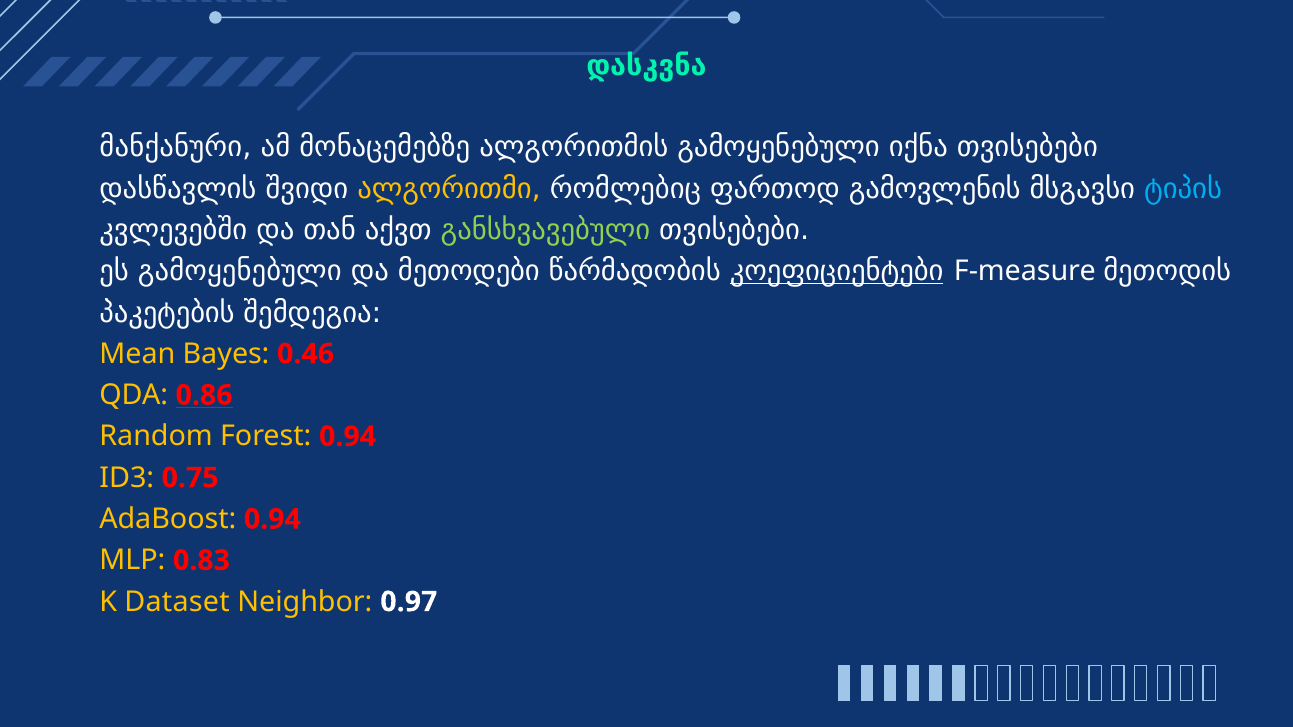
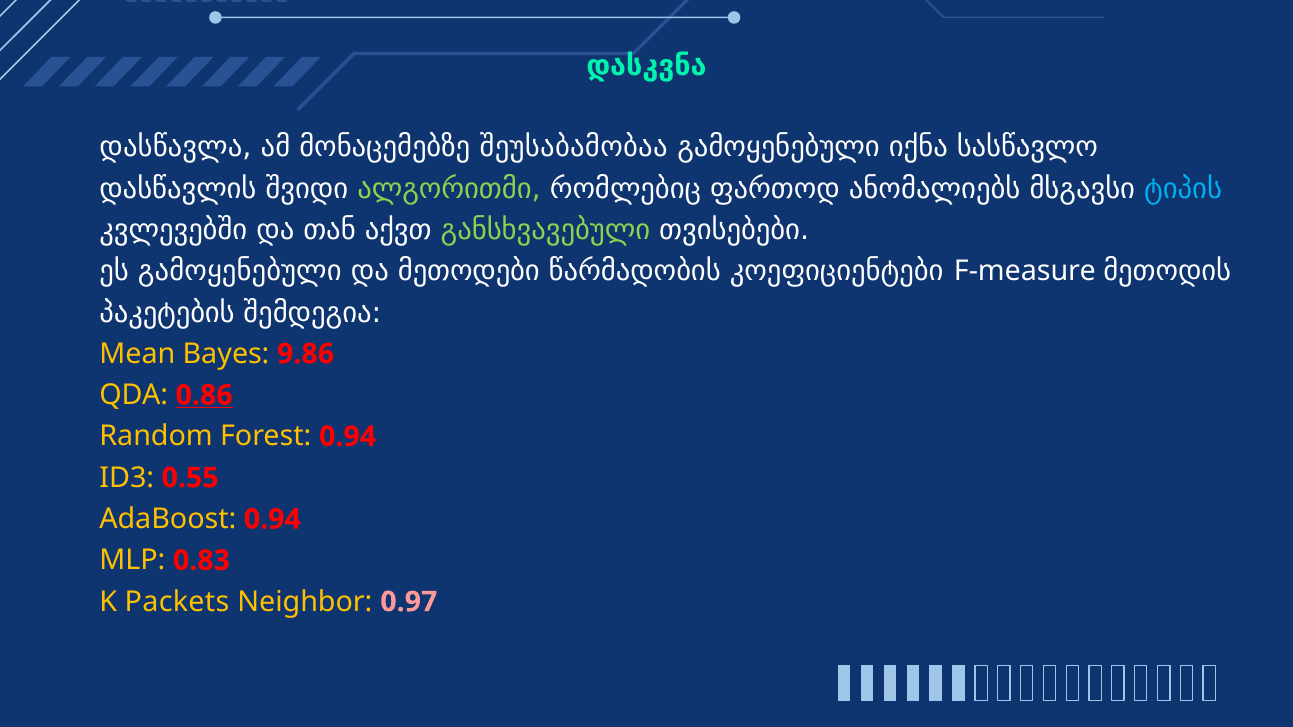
მანქანური: მანქანური -> დასწავლა
ალგორითმის: ალგორითმის -> შეუსაბამობაა
იქნა თვისებები: თვისებები -> სასწავლო
ალგორითმი colour: yellow -> light green
გამოვლენის: გამოვლენის -> ანომალიებს
კოეფიციენტები underline: present -> none
0.46: 0.46 -> 9.86
0.75: 0.75 -> 0.55
Dataset: Dataset -> Packets
0.97 colour: white -> pink
